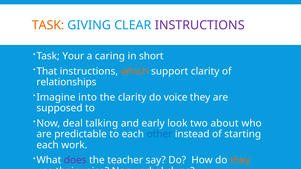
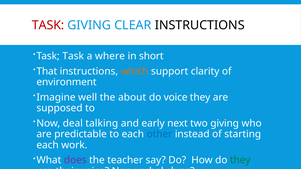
TASK at (48, 25) colour: orange -> red
INSTRUCTIONS at (200, 25) colour: purple -> black
Task Your: Your -> Task
caring: caring -> where
relationships: relationships -> environment
into: into -> well
the clarity: clarity -> about
look: look -> next
two about: about -> giving
they at (240, 160) colour: orange -> green
